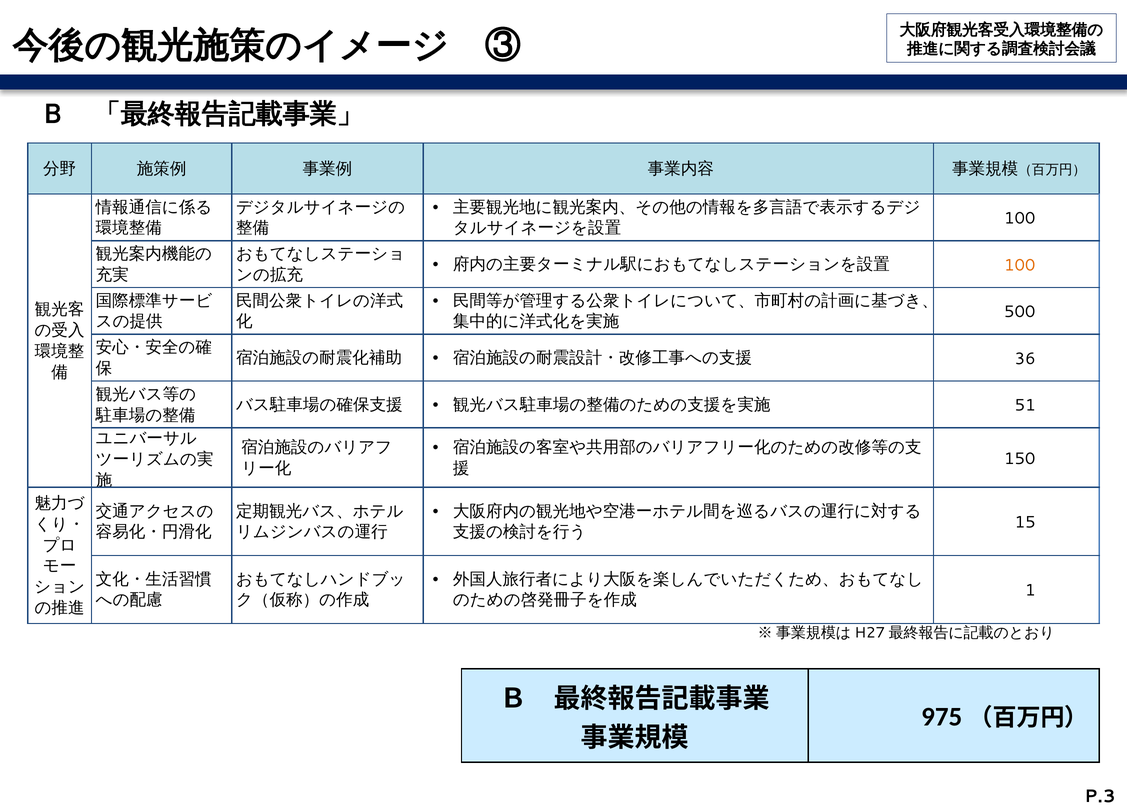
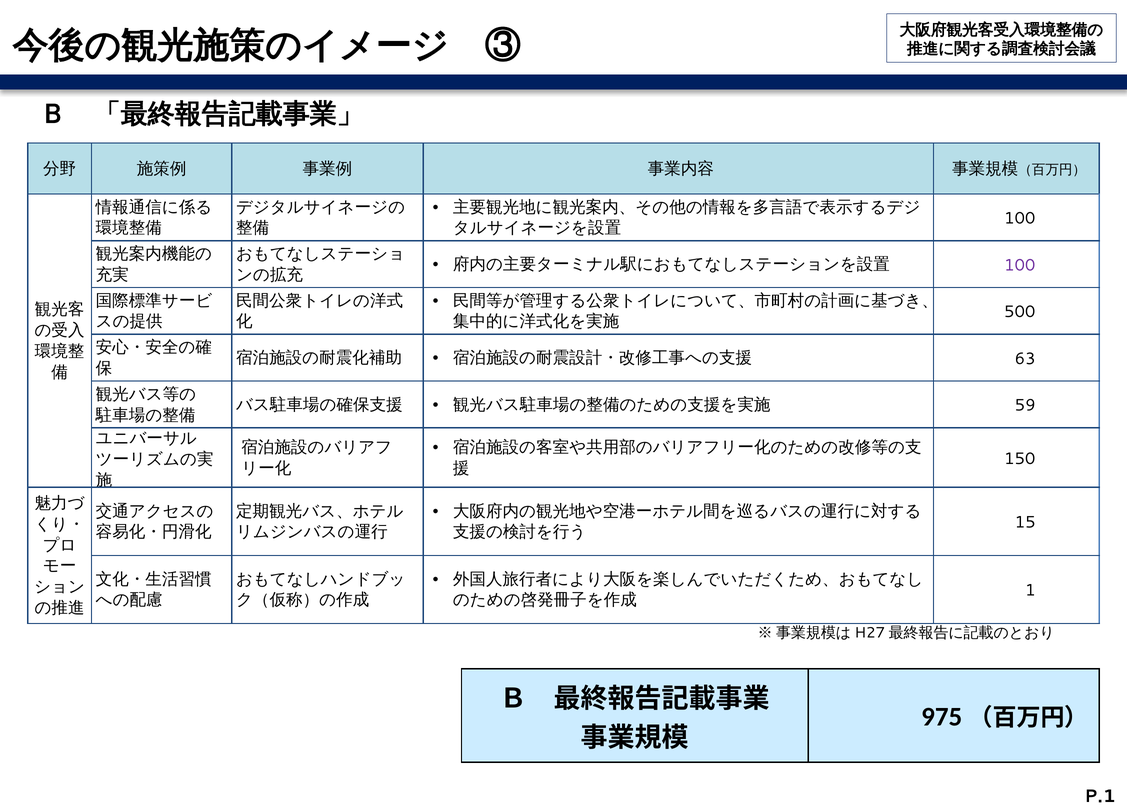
100 at (1020, 265) colour: orange -> purple
36: 36 -> 63
51: 51 -> 59
P.3: P.3 -> P.1
